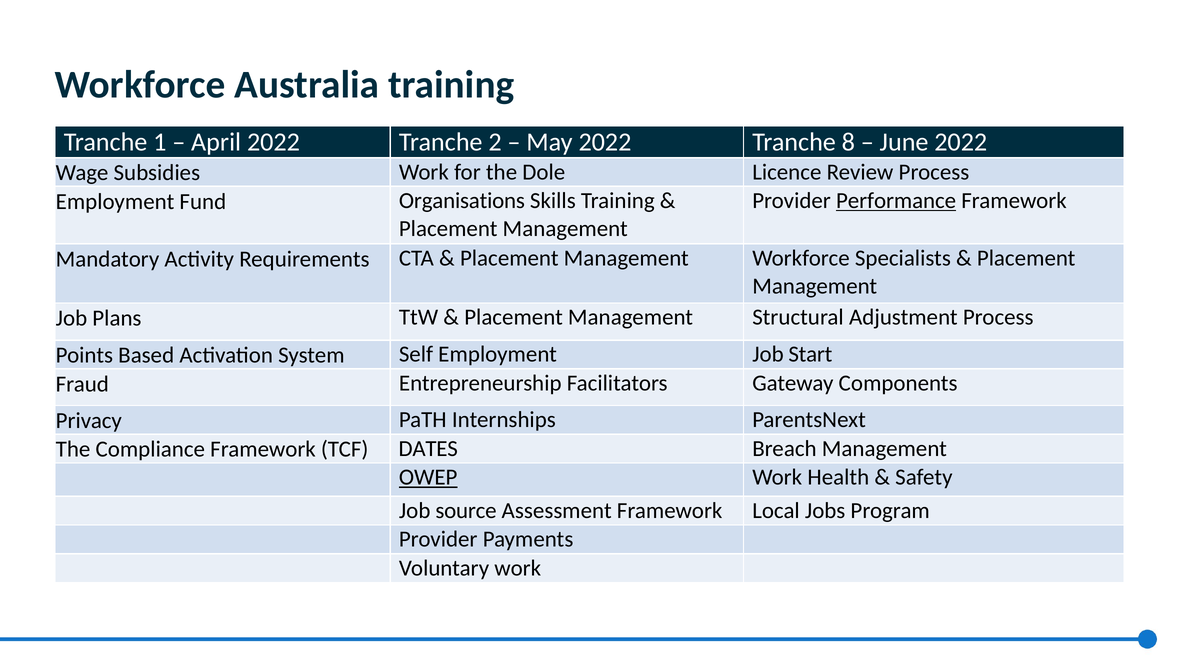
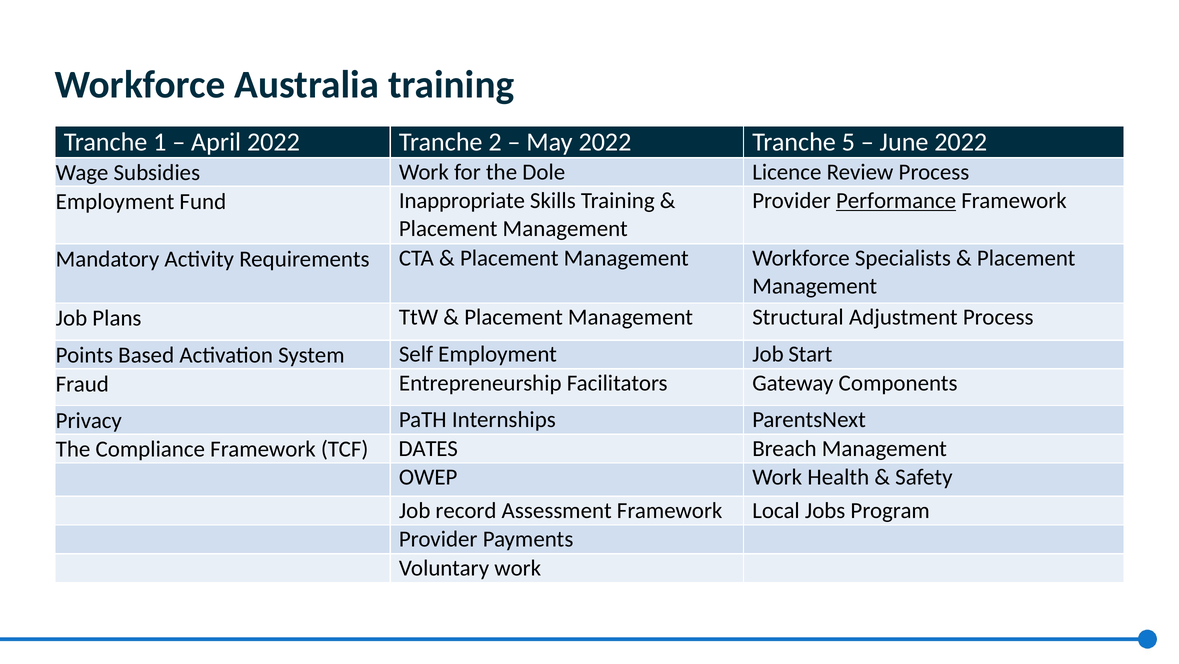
8: 8 -> 5
Organisations: Organisations -> Inappropriate
OWEP underline: present -> none
source: source -> record
